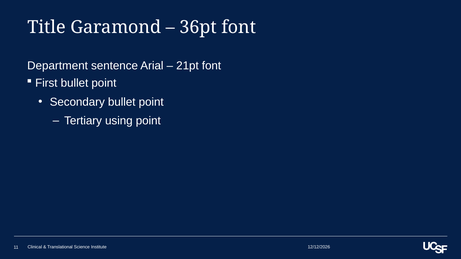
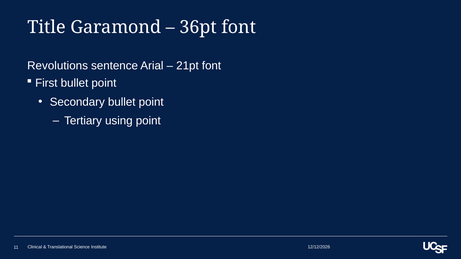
Department: Department -> Revolutions
